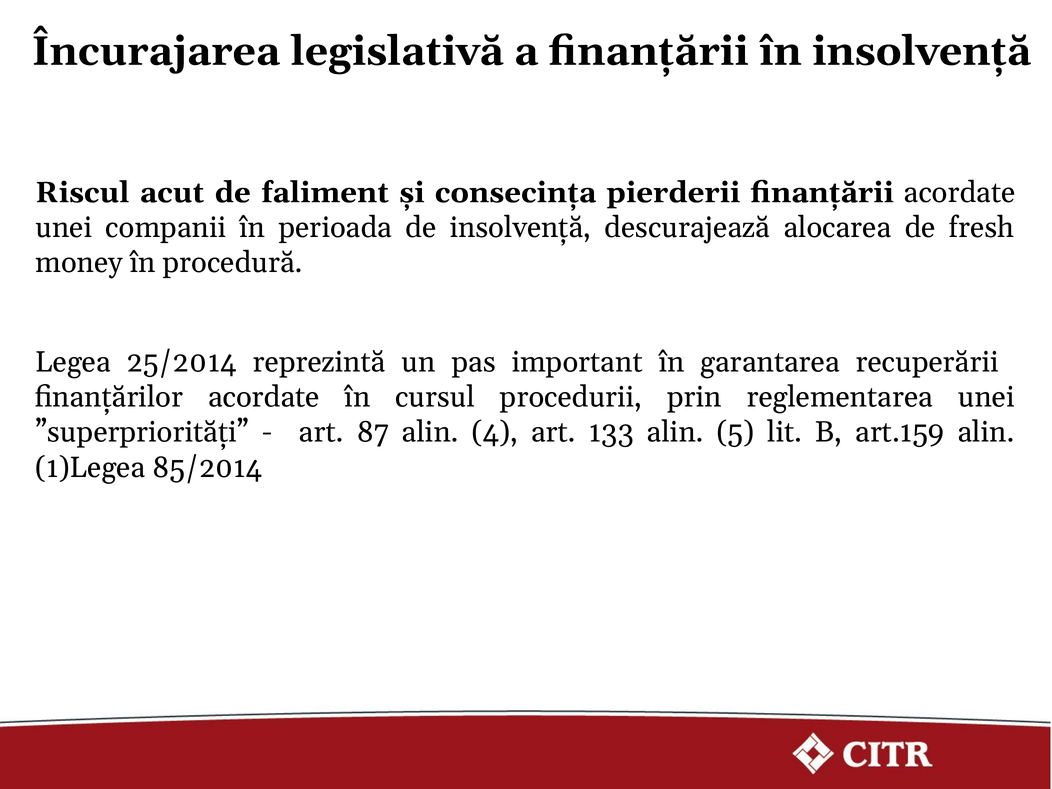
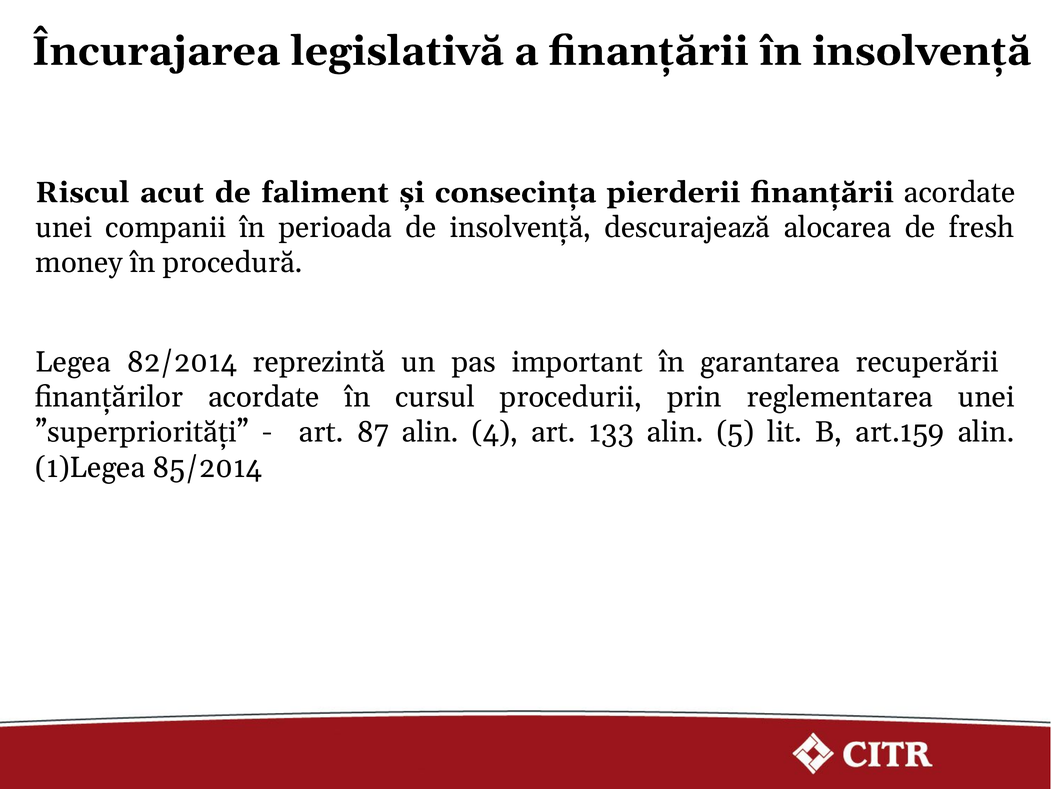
25/2014: 25/2014 -> 82/2014
